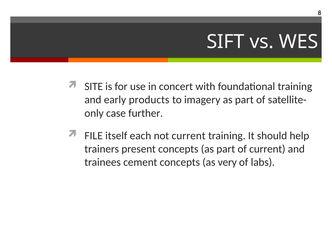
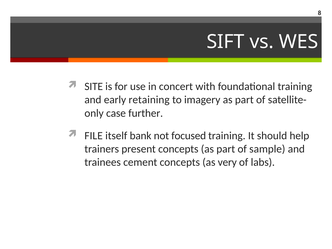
products: products -> retaining
each: each -> bank
not current: current -> focused
of current: current -> sample
